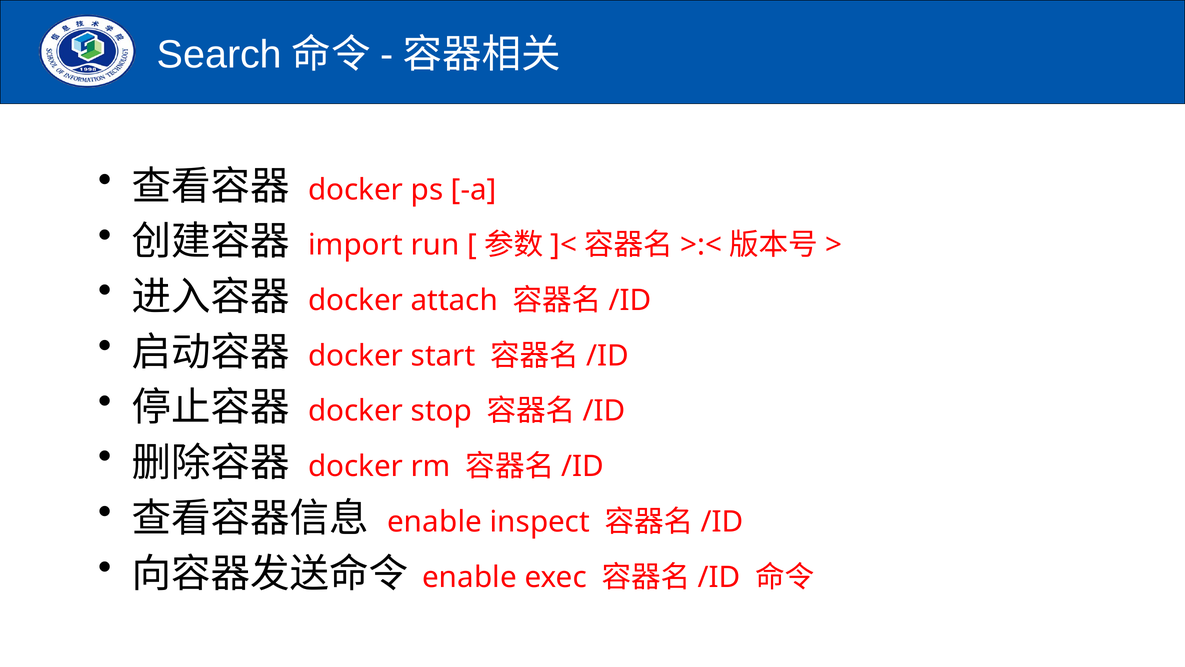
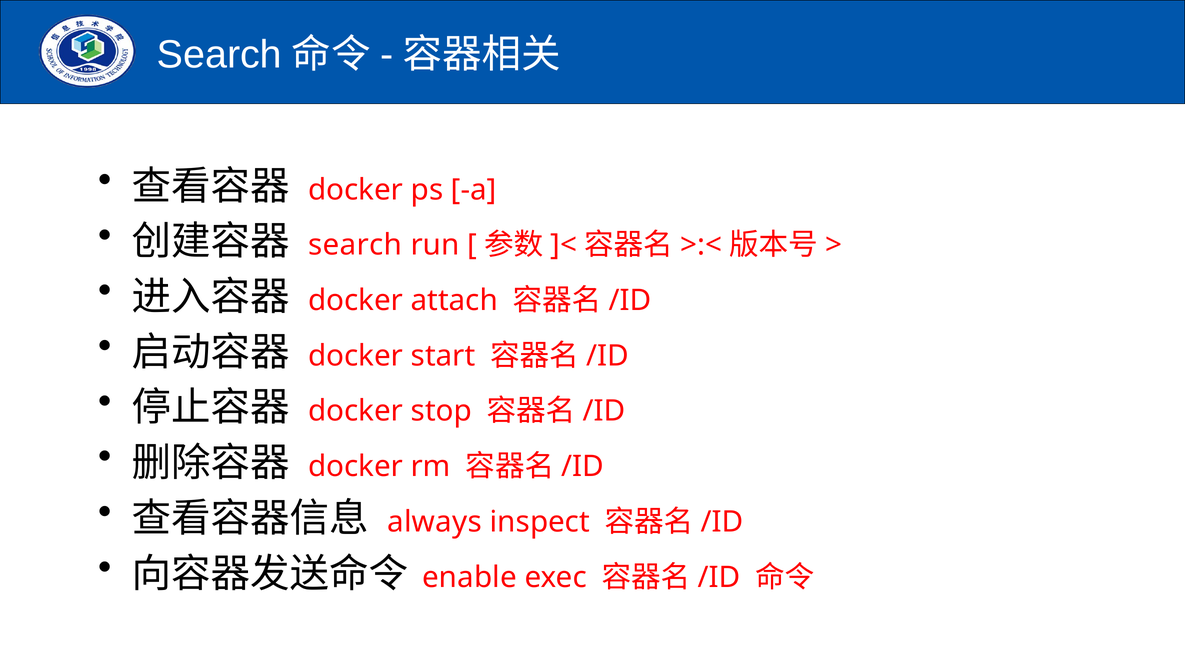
import at (355, 245): import -> search
enable at (435, 522): enable -> always
